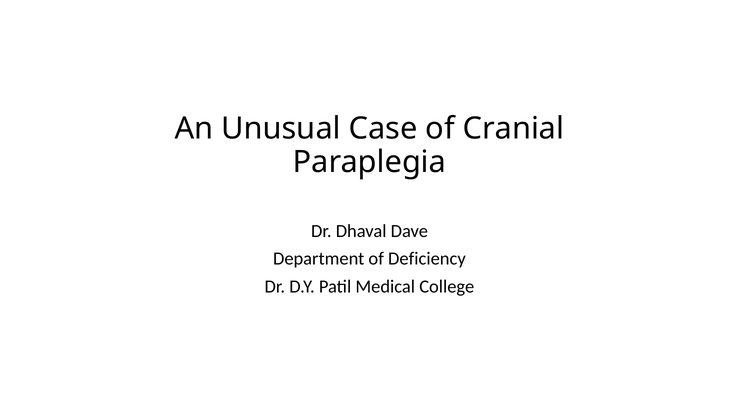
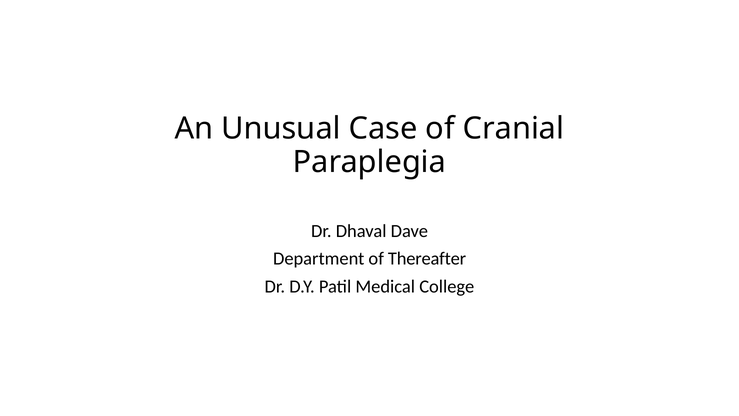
Deficiency: Deficiency -> Thereafter
